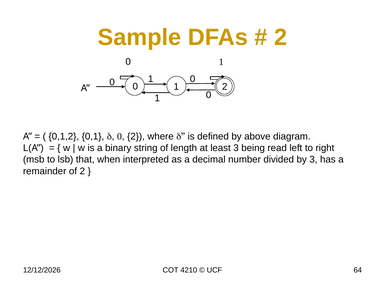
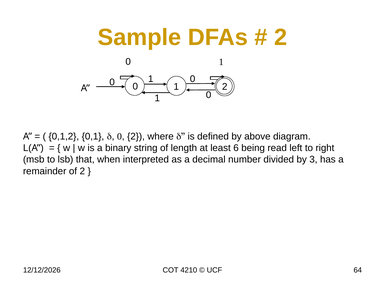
least 3: 3 -> 6
